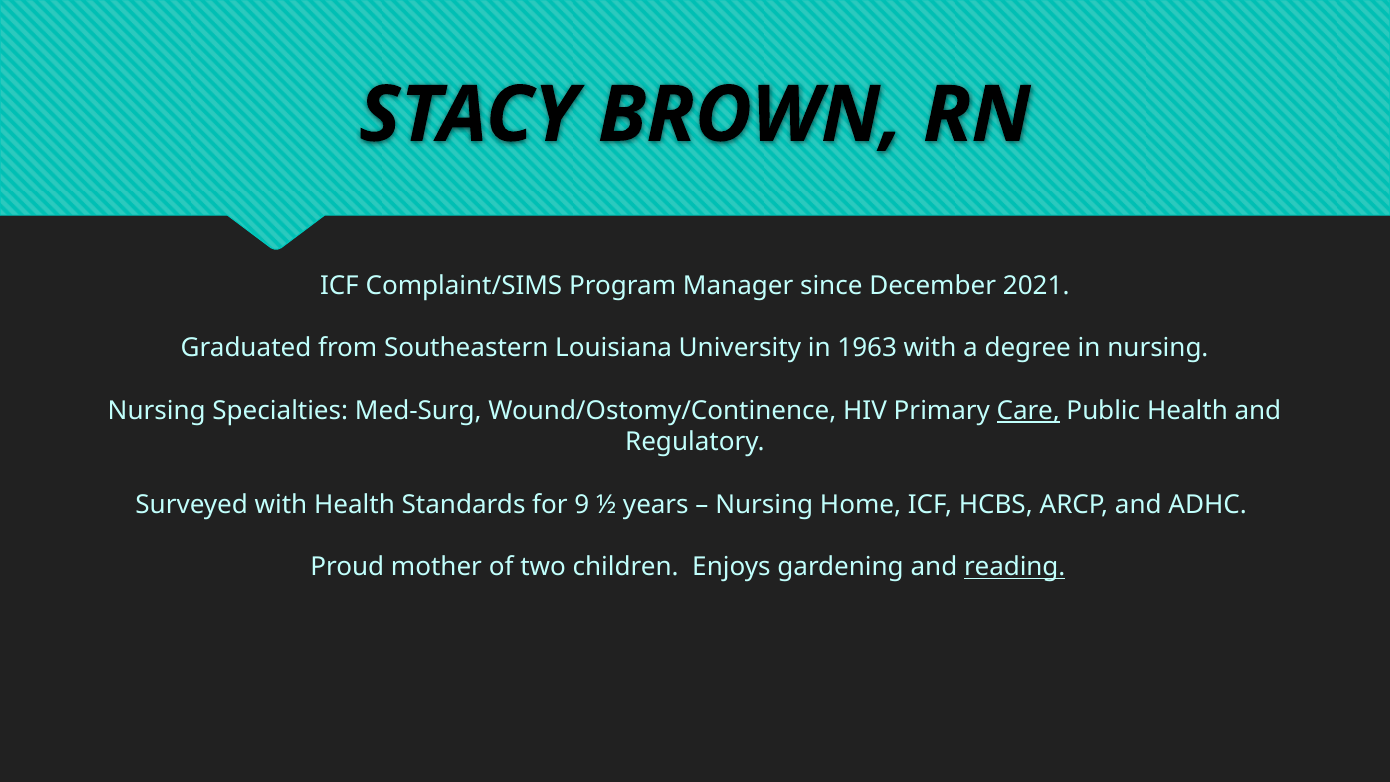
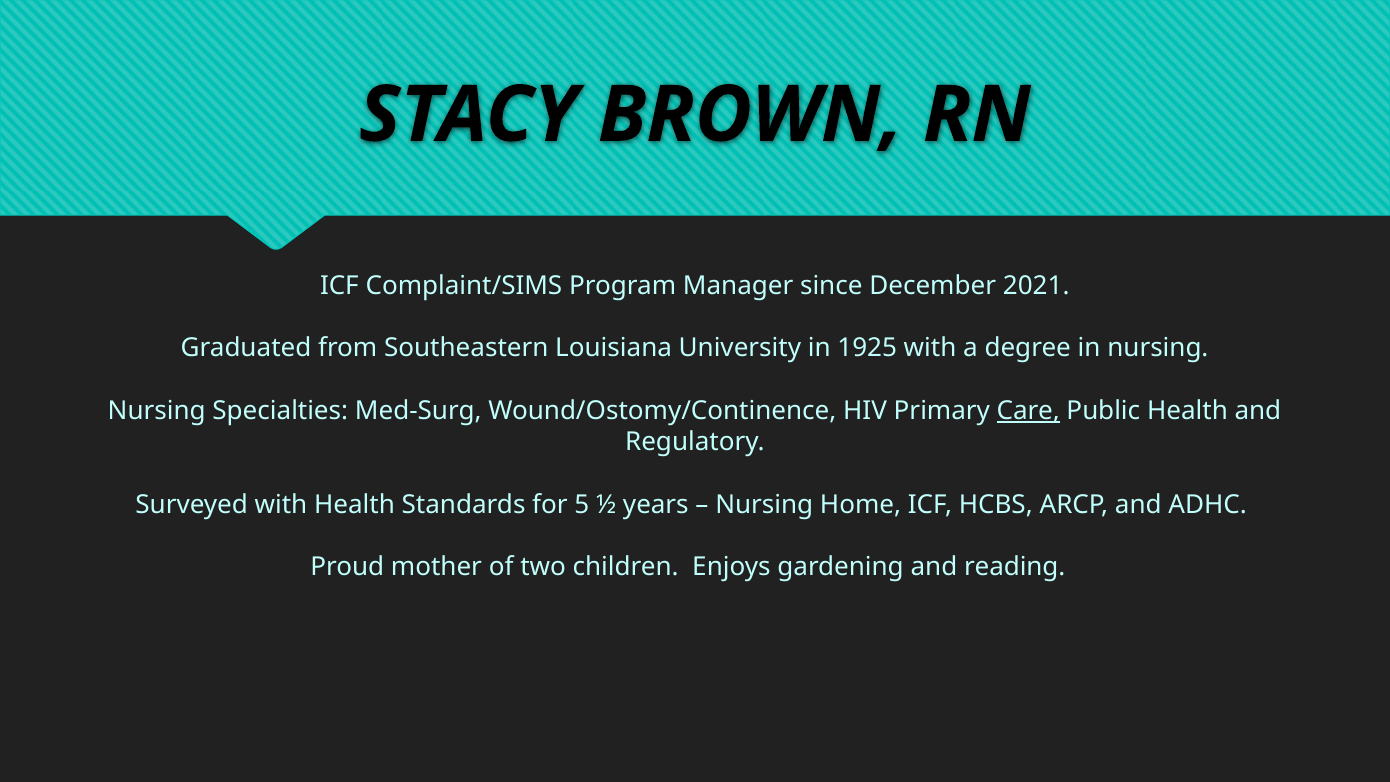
1963: 1963 -> 1925
9: 9 -> 5
reading underline: present -> none
